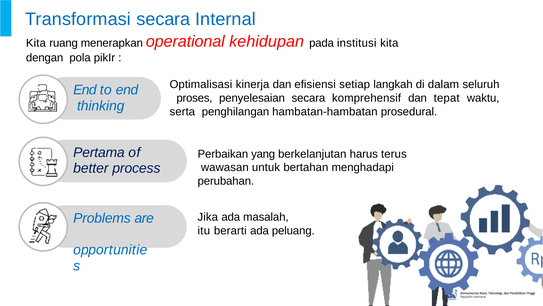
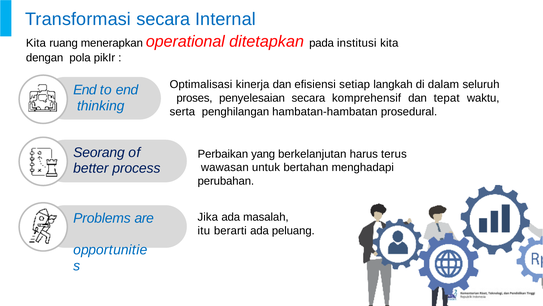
kehidupan: kehidupan -> ditetapkan
Pertama: Pertama -> Seorang
